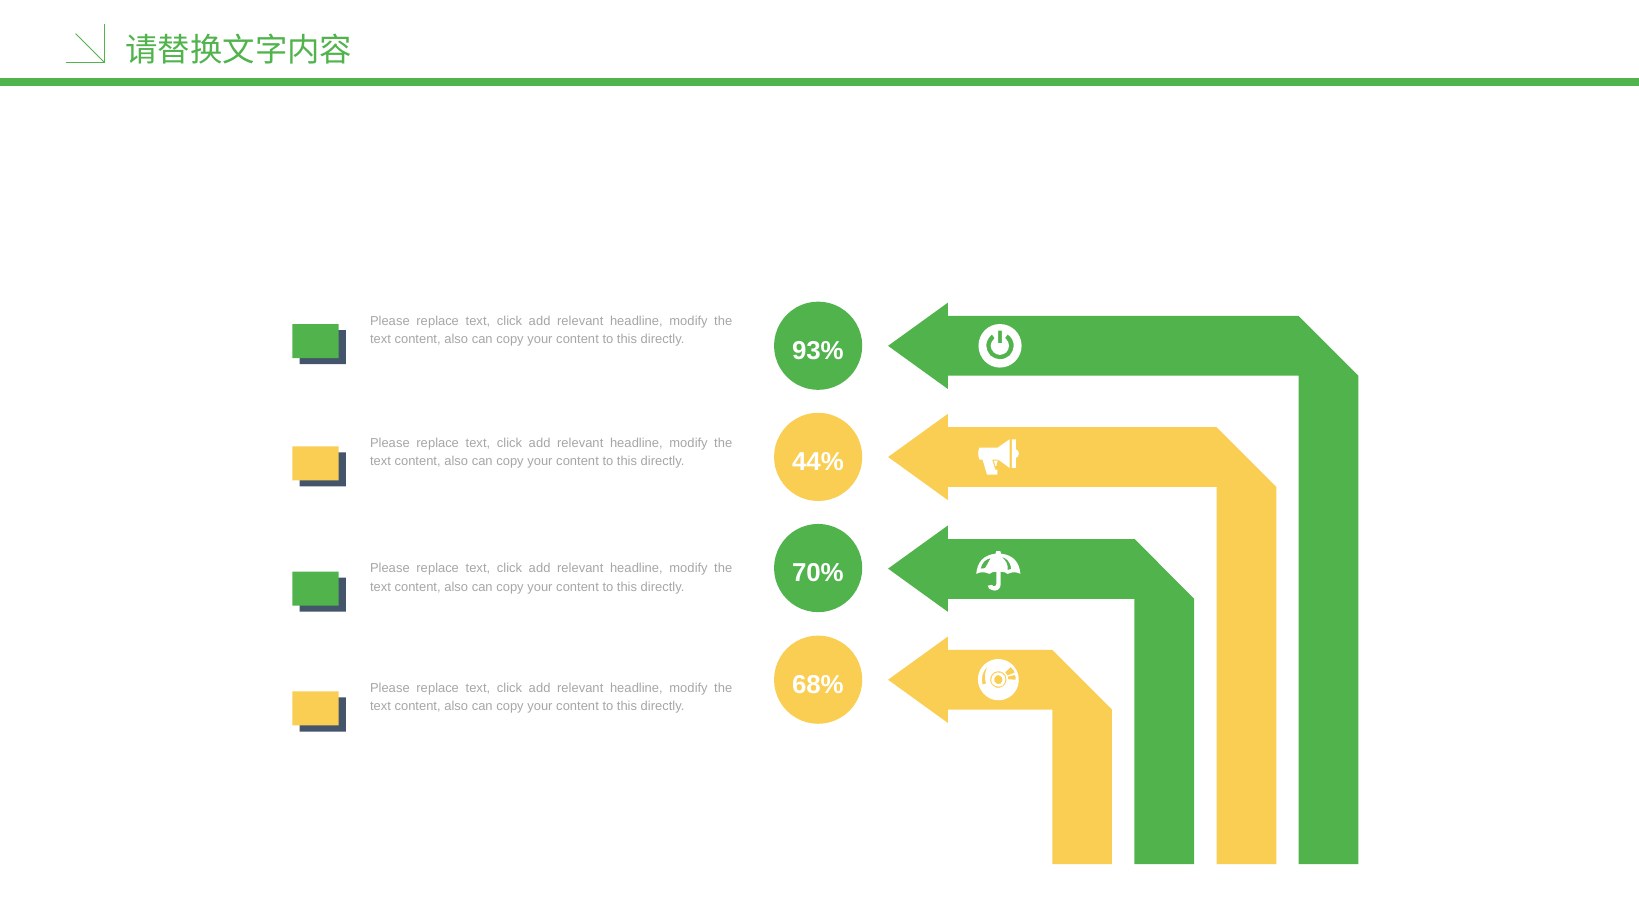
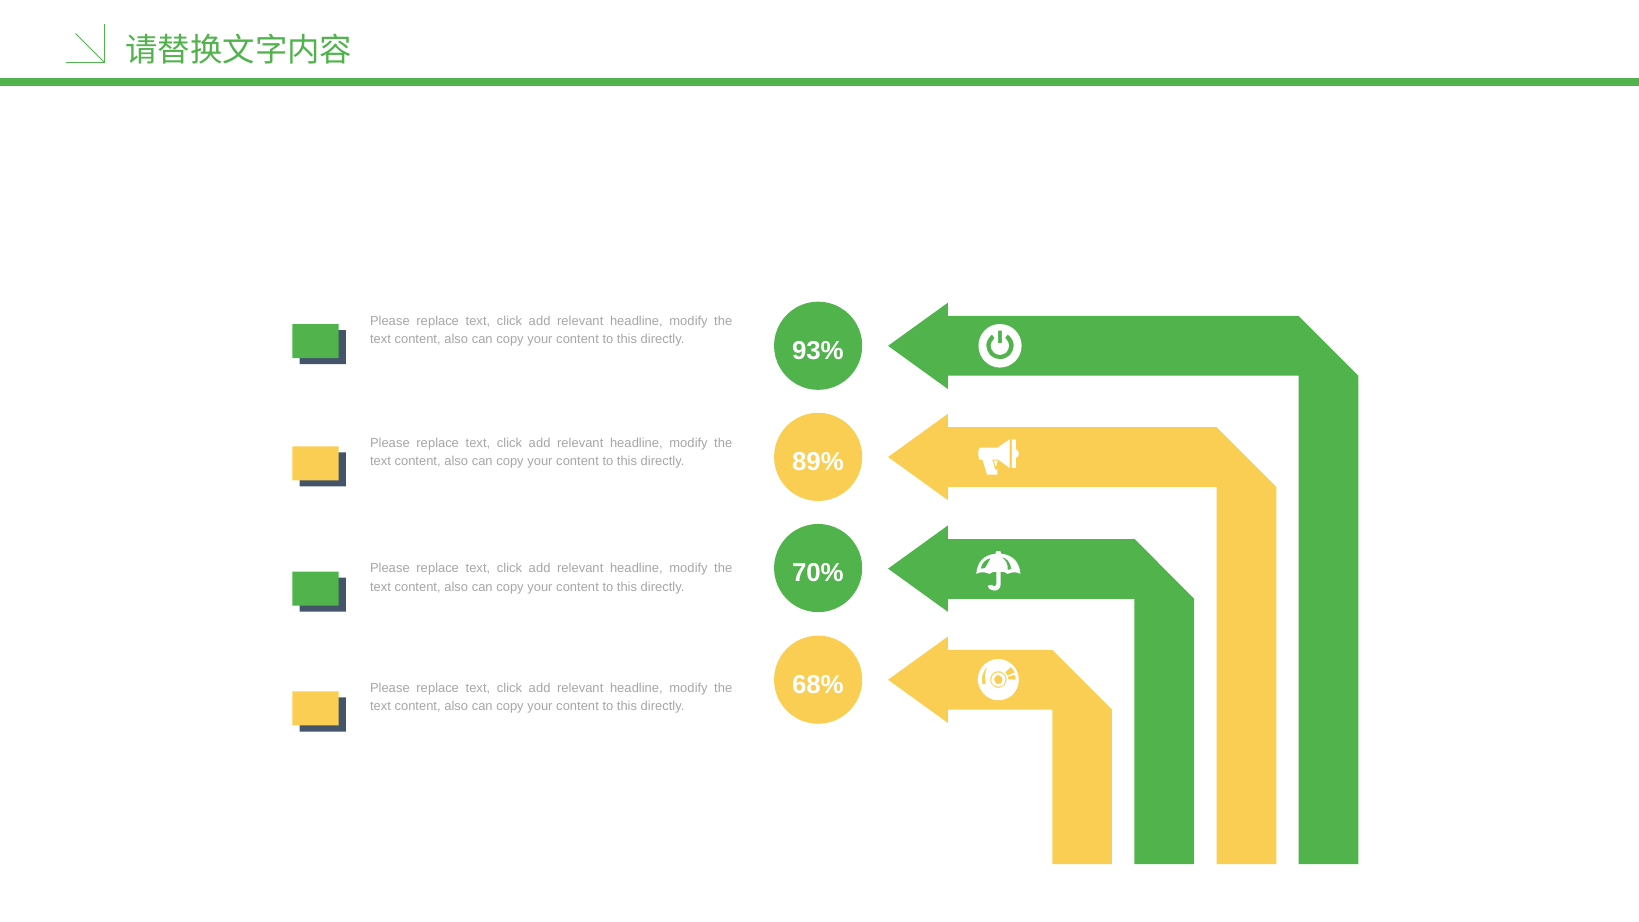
44%: 44% -> 89%
